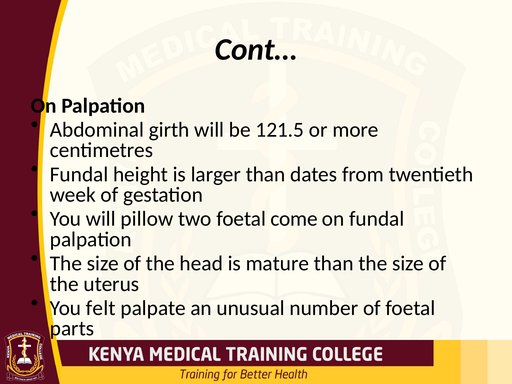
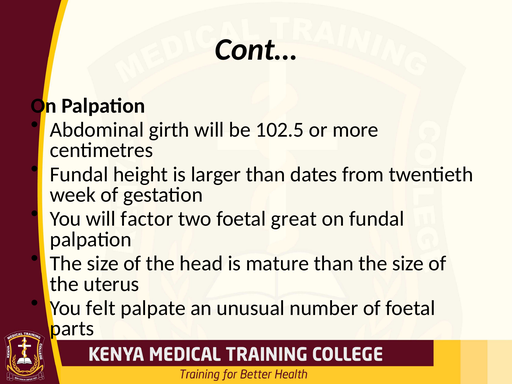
121.5: 121.5 -> 102.5
pillow: pillow -> factor
come: come -> great
